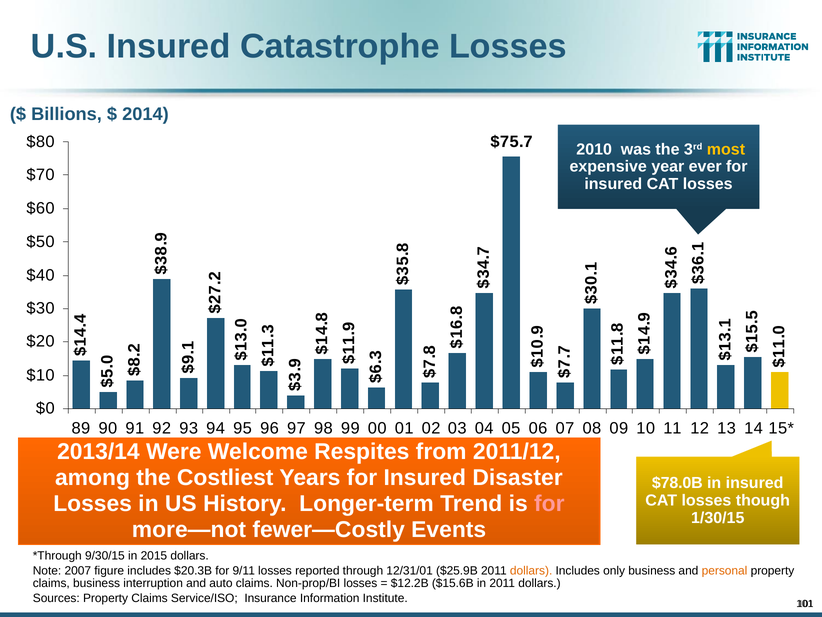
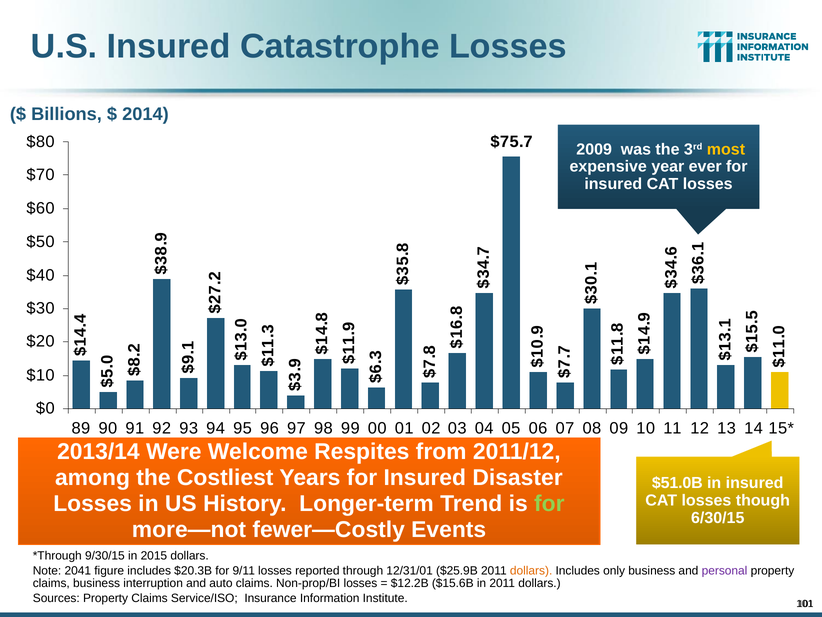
2010: 2010 -> 2009
$78.0B: $78.0B -> $51.0B
for at (549, 503) colour: pink -> light green
1/30/15: 1/30/15 -> 6/30/15
2007: 2007 -> 2041
personal colour: orange -> purple
